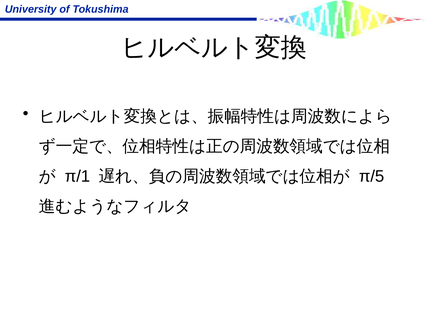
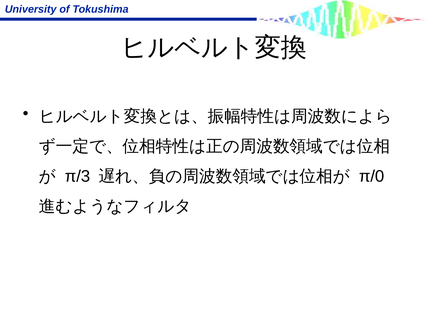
π/1: π/1 -> π/3
π/5: π/5 -> π/0
